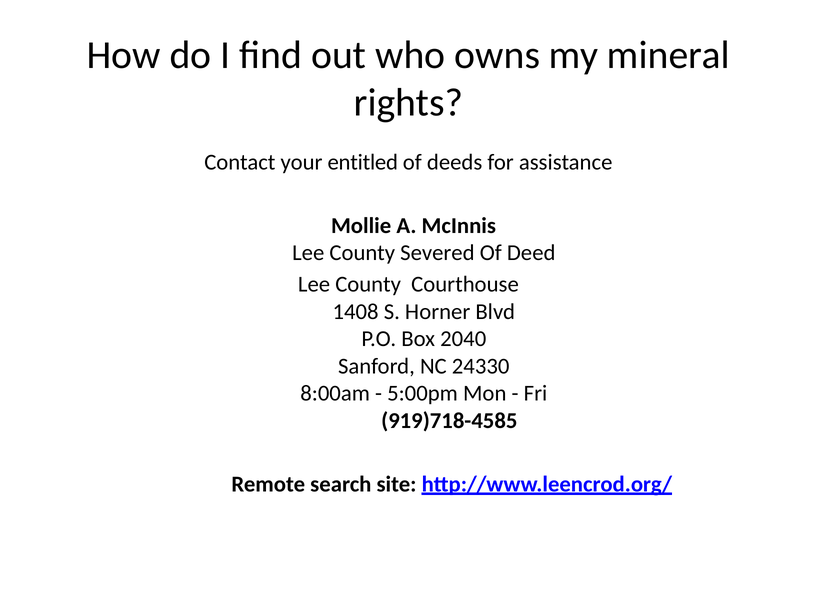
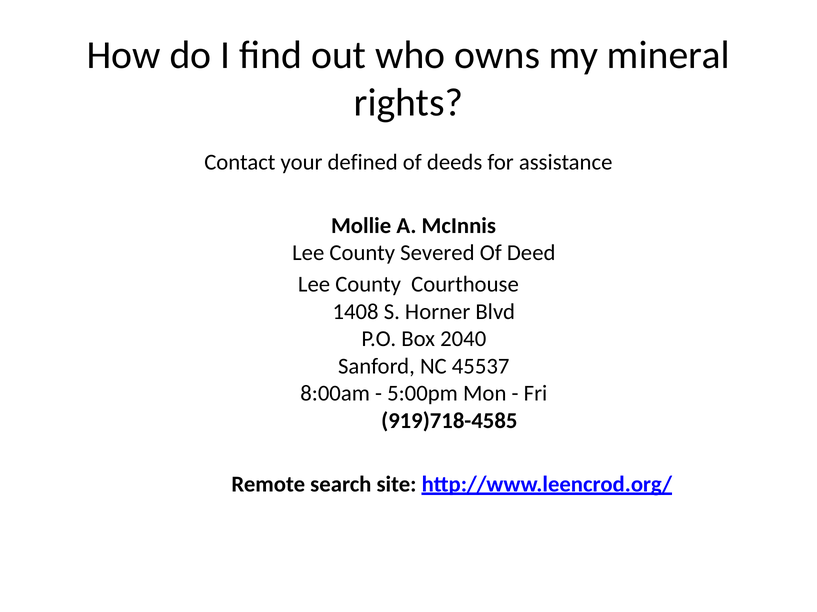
entitled: entitled -> defined
24330: 24330 -> 45537
